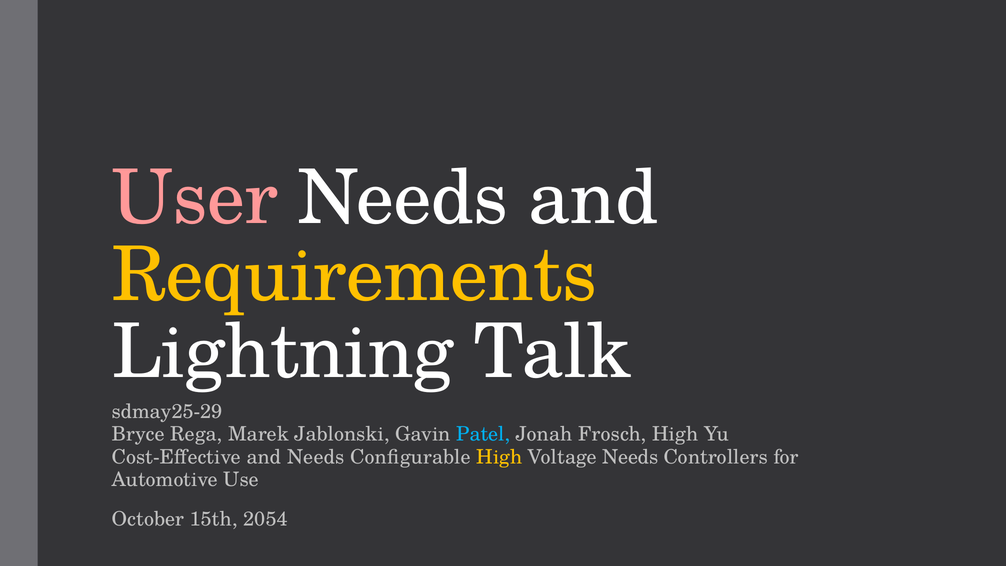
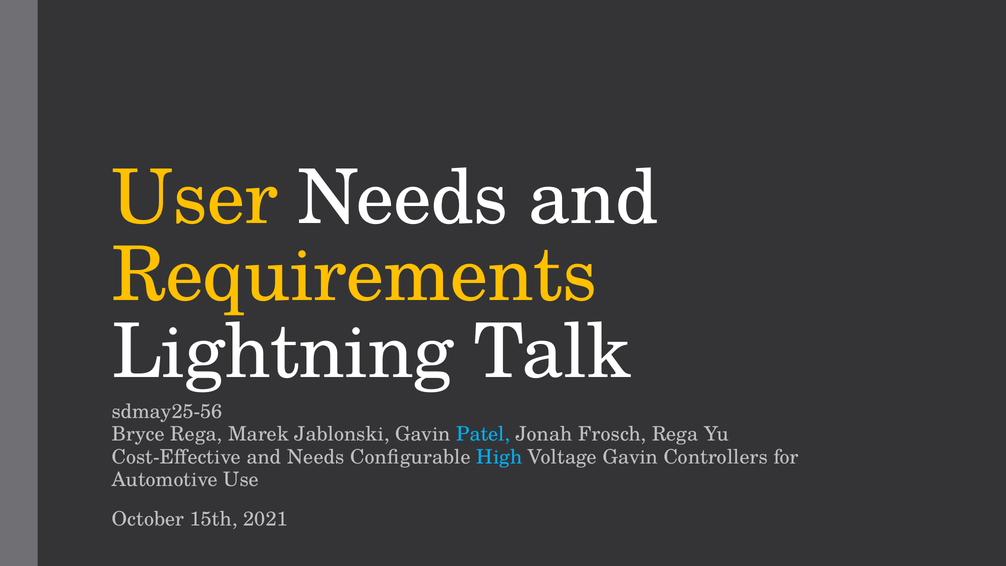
User colour: pink -> yellow
sdmay25-29: sdmay25-29 -> sdmay25-56
Frosch High: High -> Rega
High at (499, 457) colour: yellow -> light blue
Voltage Needs: Needs -> Gavin
2054: 2054 -> 2021
